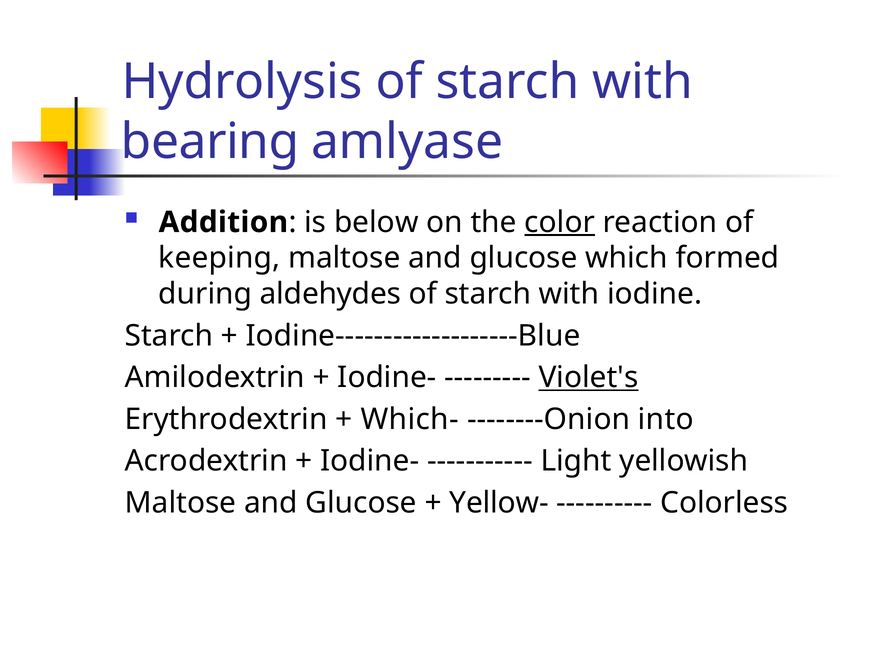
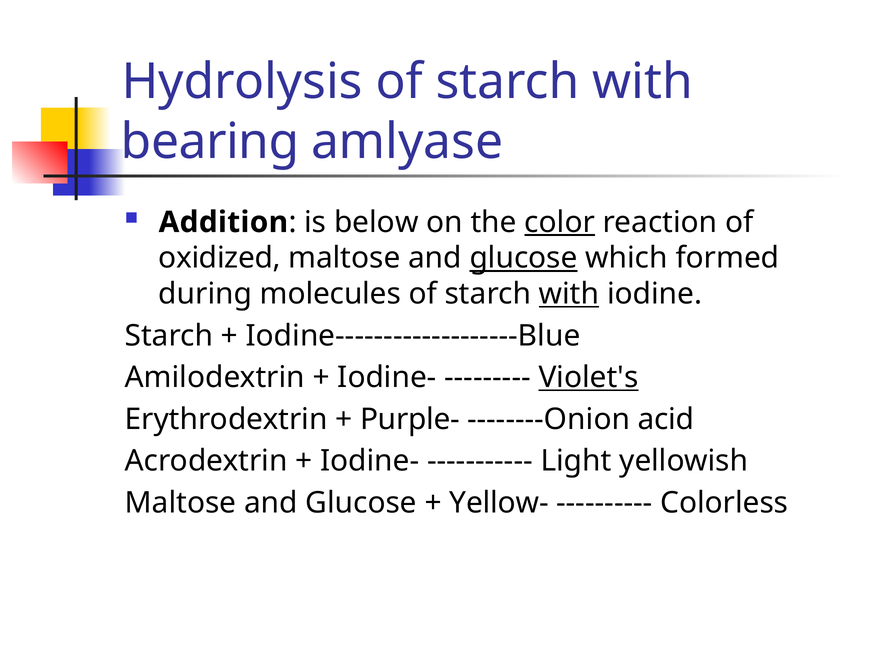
keeping: keeping -> oxidized
glucose at (524, 258) underline: none -> present
aldehydes: aldehydes -> molecules
with at (569, 294) underline: none -> present
Which-: Which- -> Purple-
into: into -> acid
